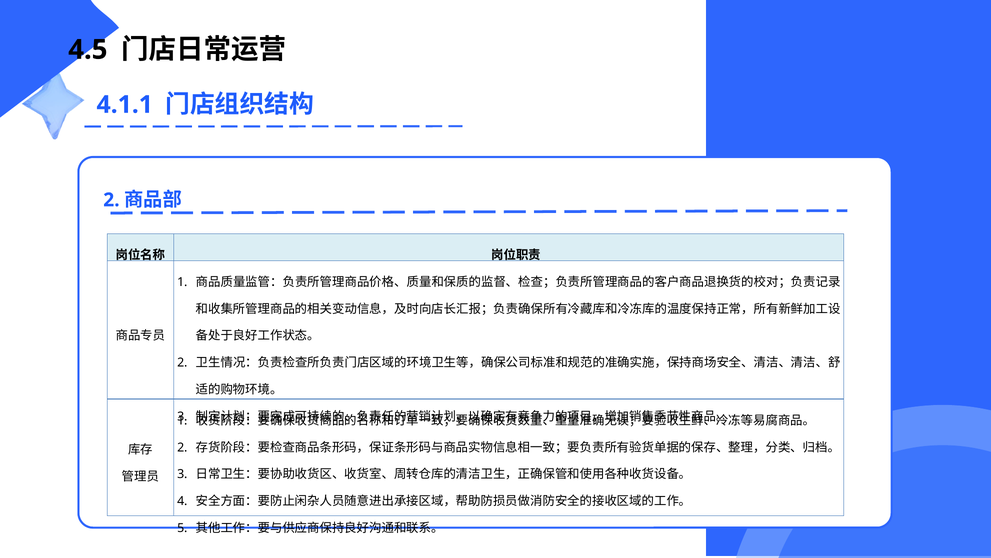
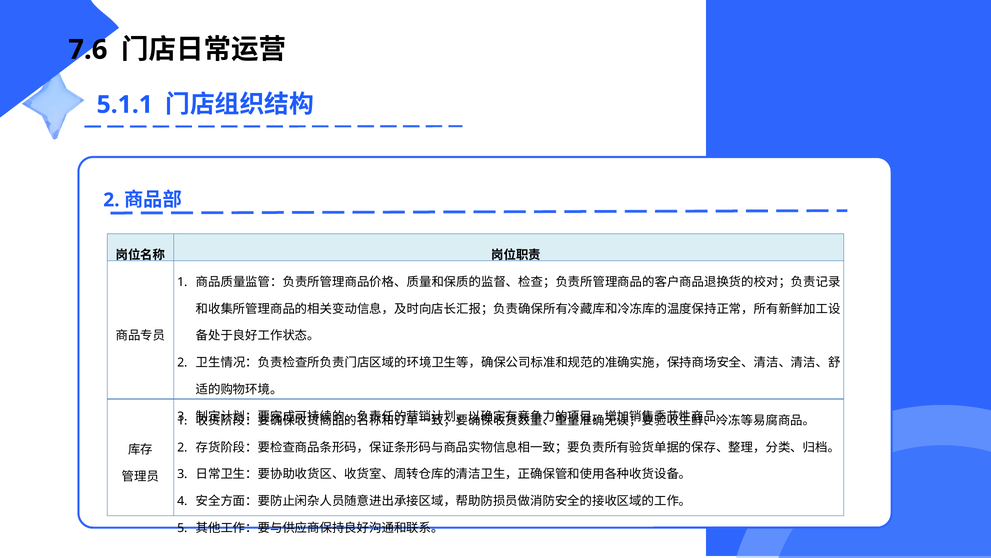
4.5: 4.5 -> 7.6
4.1.1: 4.1.1 -> 5.1.1
